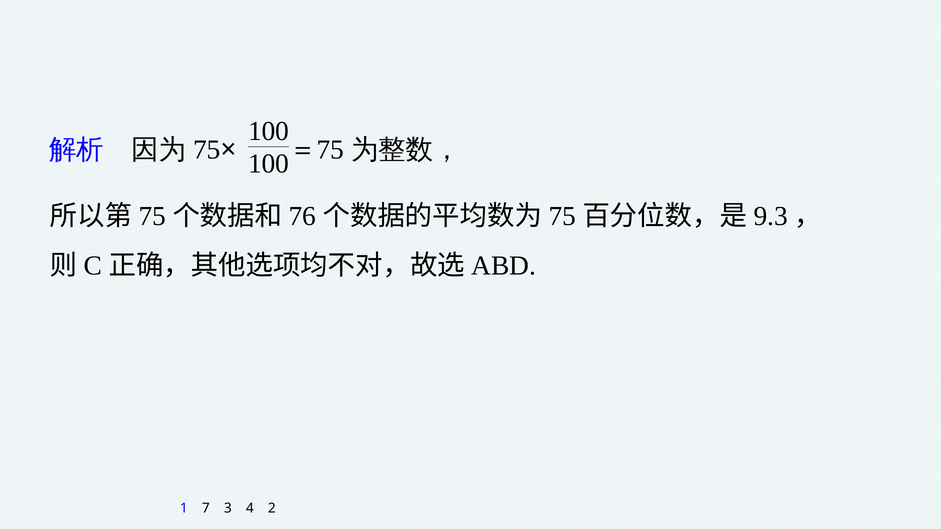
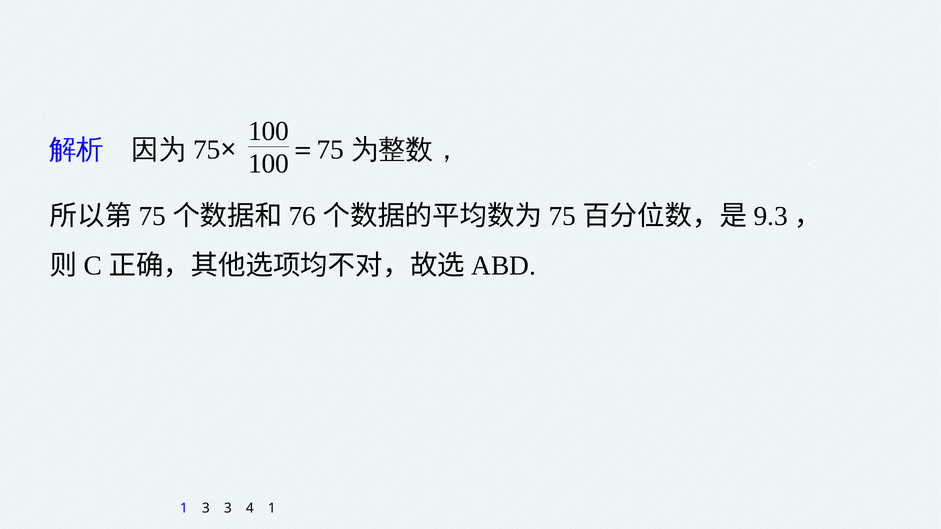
1 7: 7 -> 3
4 2: 2 -> 1
